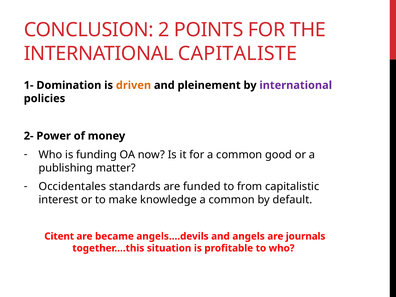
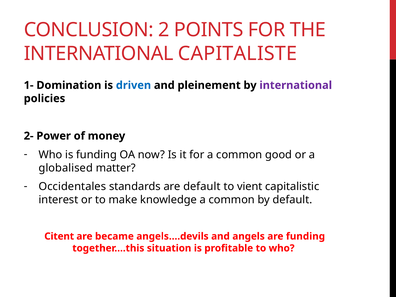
driven colour: orange -> blue
publishing: publishing -> globalised
are funded: funded -> default
from: from -> vient
are journals: journals -> funding
